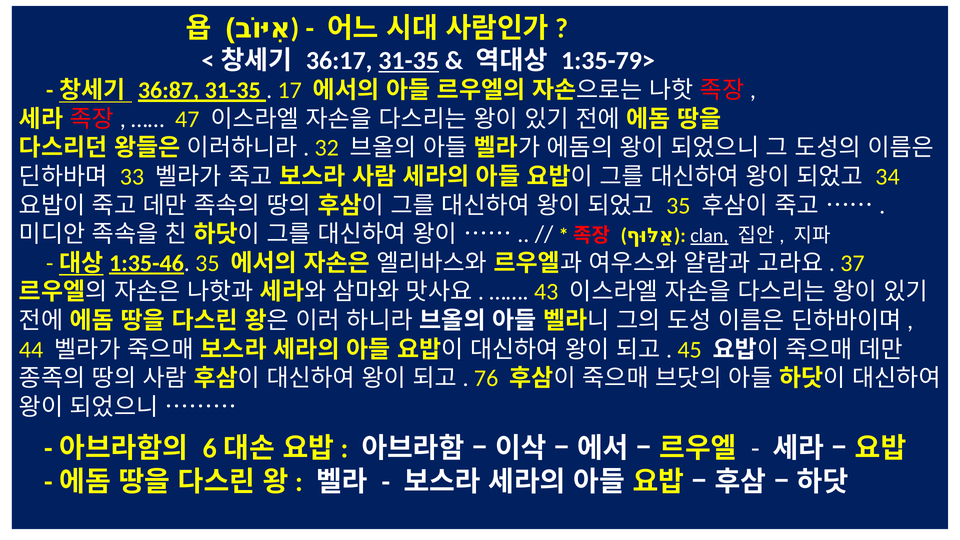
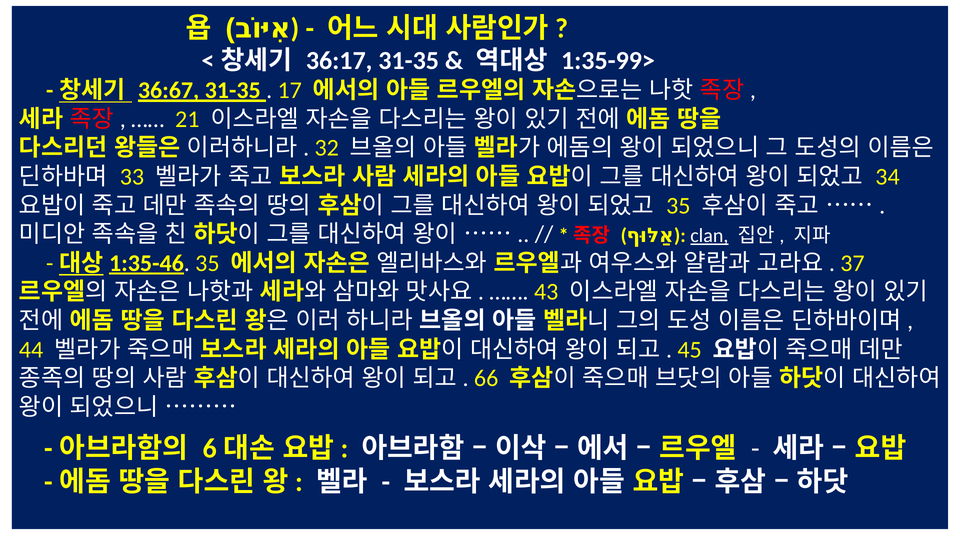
31-35 at (409, 61) underline: present -> none
1:35-79>: 1:35-79> -> 1:35-99>
36:87: 36:87 -> 36:67
47: 47 -> 21
76: 76 -> 66
